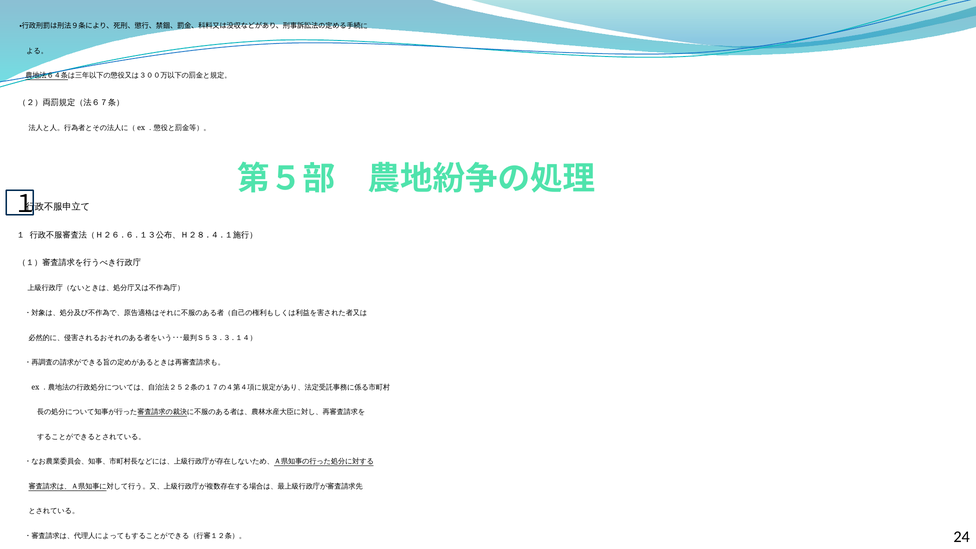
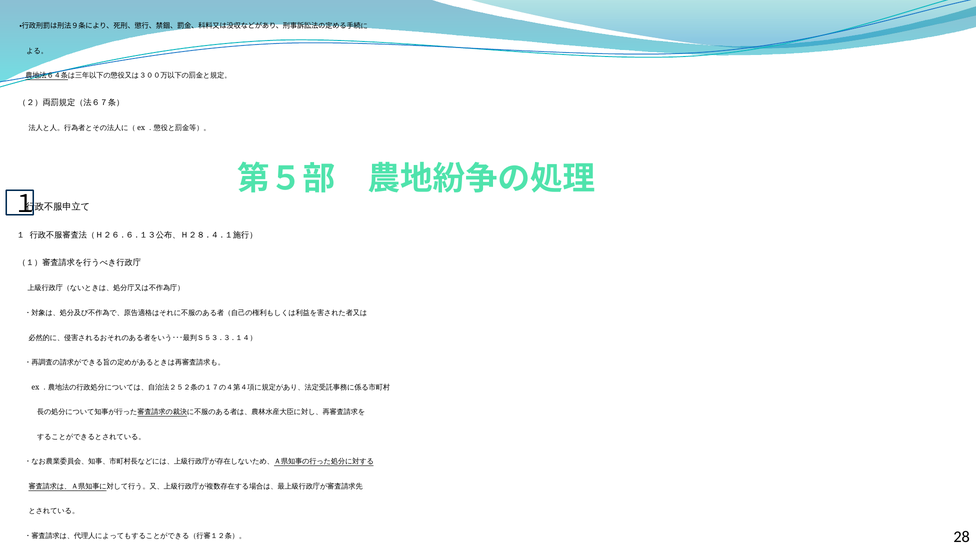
24: 24 -> 28
